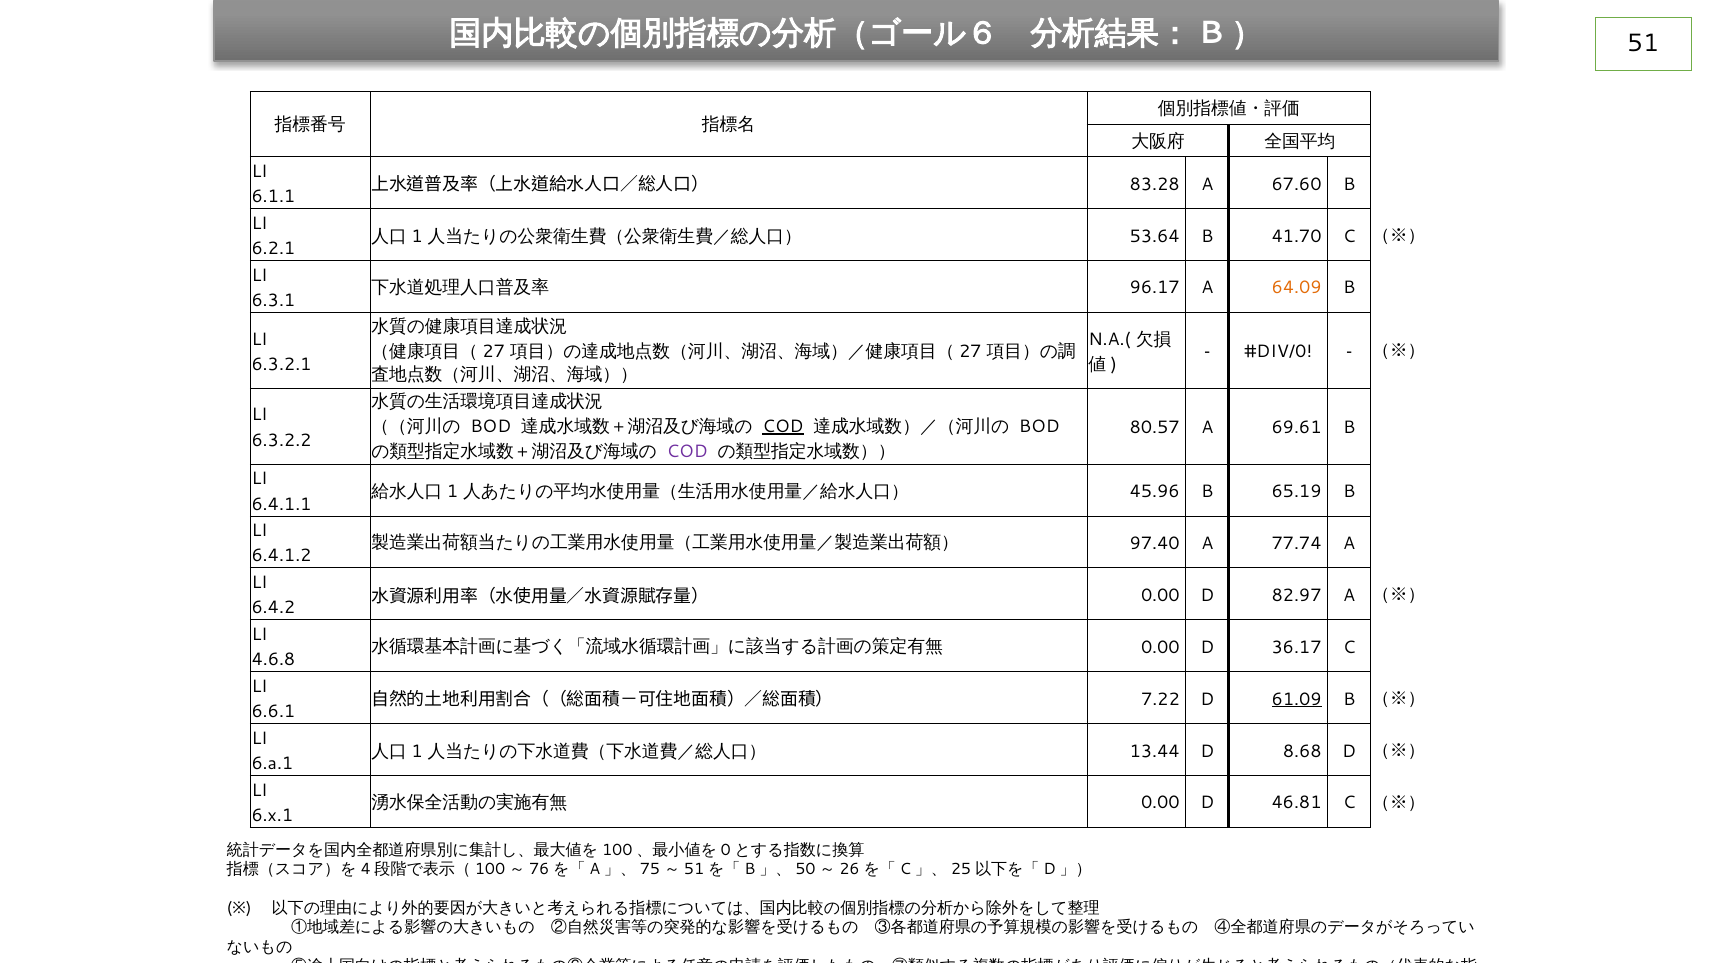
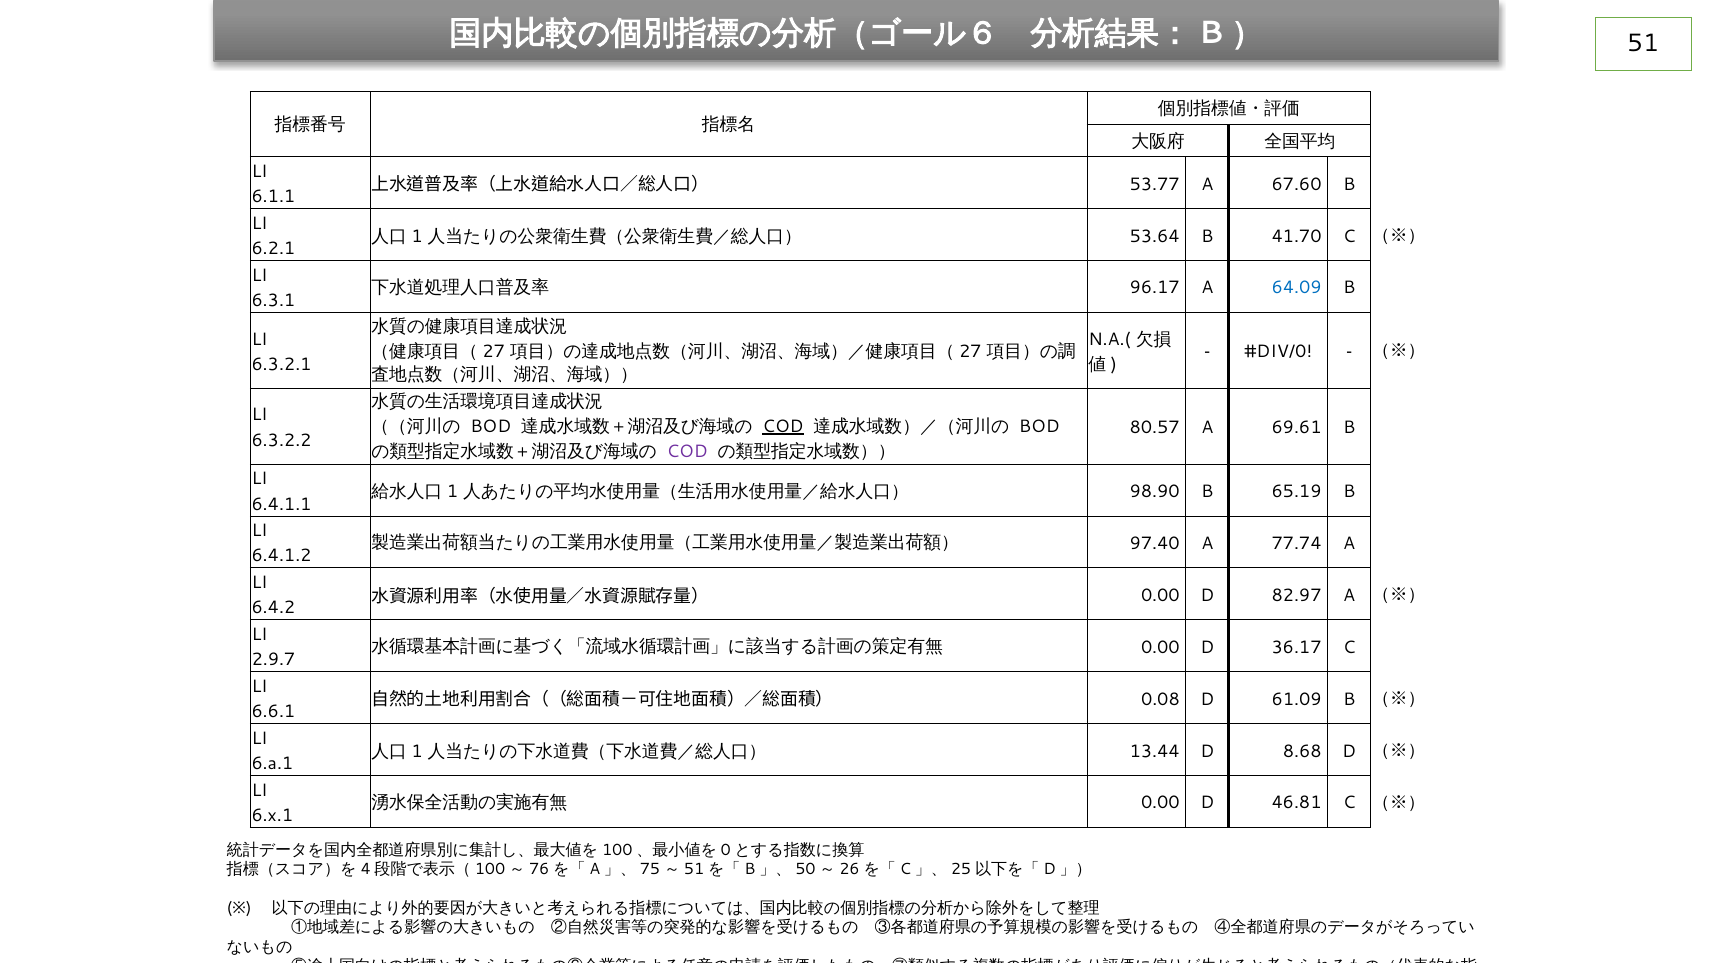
83.28: 83.28 -> 53.77
64.09 colour: orange -> blue
45.96: 45.96 -> 98.90
4.6.8: 4.6.8 -> 2.9.7
7.22: 7.22 -> 0.08
61.09 underline: present -> none
